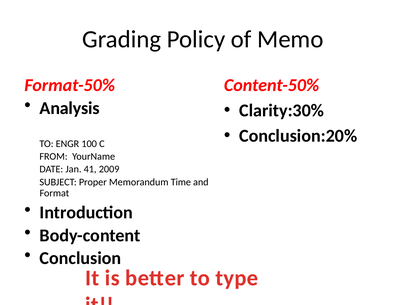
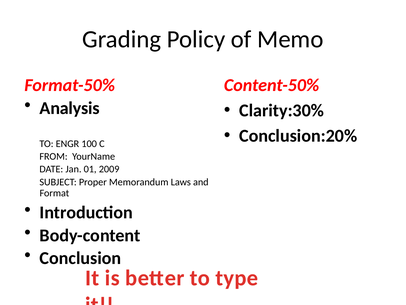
41: 41 -> 01
Time: Time -> Laws
